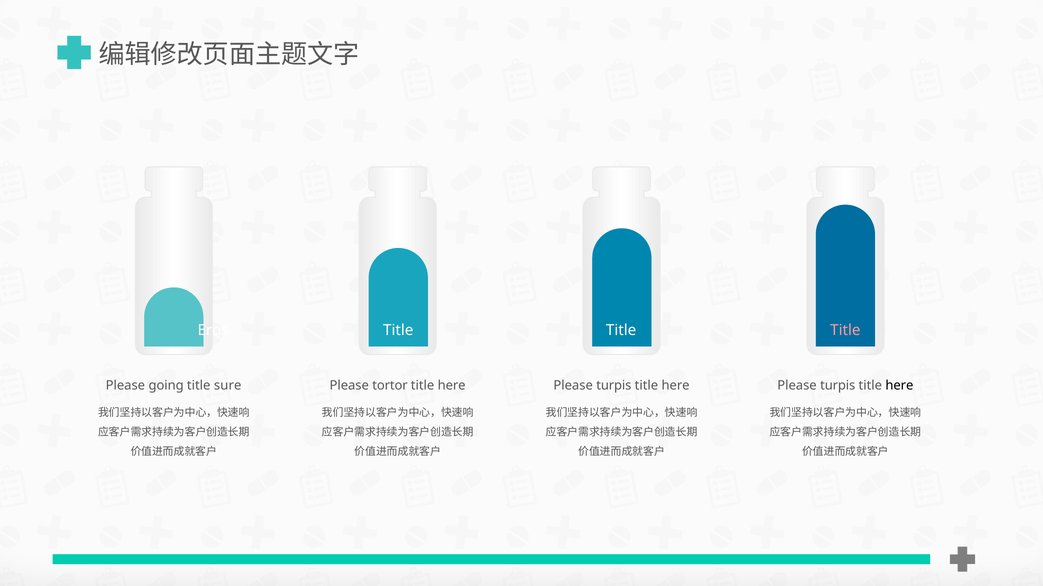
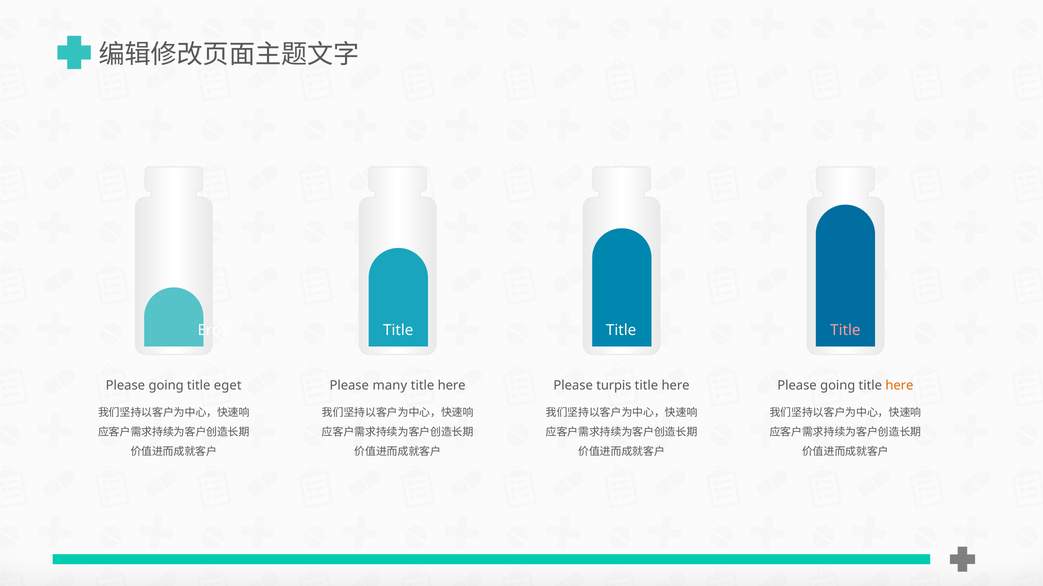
sure: sure -> eget
tortor: tortor -> many
turpis at (838, 386): turpis -> going
here at (899, 386) colour: black -> orange
